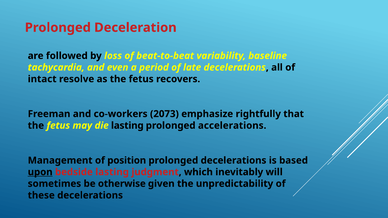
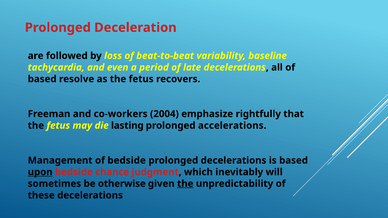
intact at (42, 79): intact -> based
2073: 2073 -> 2004
of position: position -> bedside
bedside lasting: lasting -> chance
the at (185, 184) underline: none -> present
